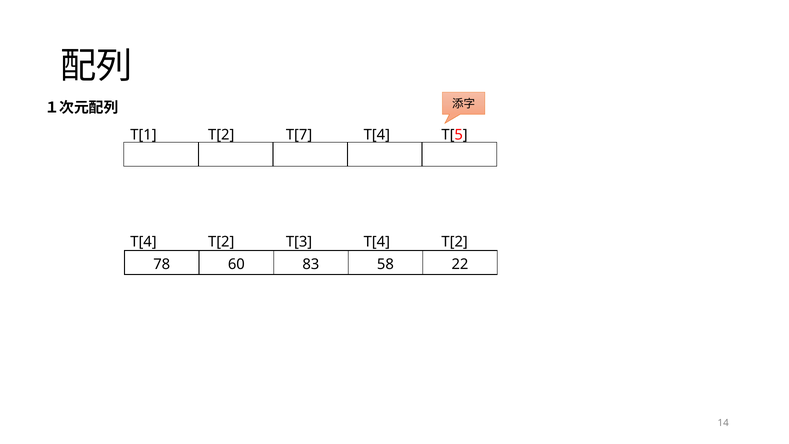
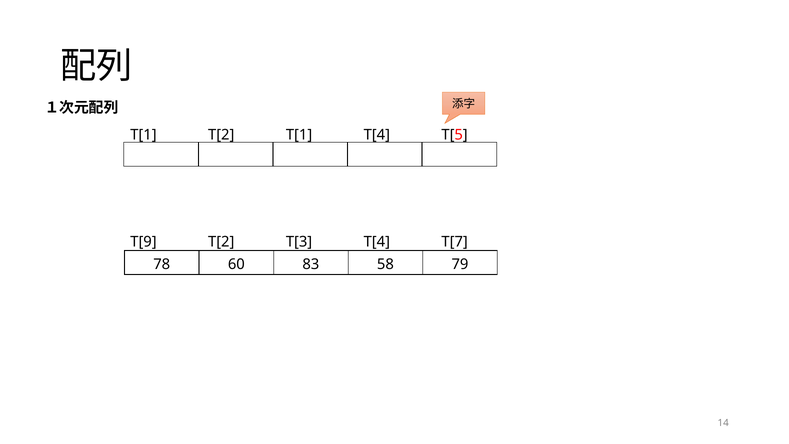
T[2 T[7: T[7 -> T[1
T[4 at (143, 242): T[4 -> T[9
T[3 T[4 T[2: T[2 -> T[7
22: 22 -> 79
